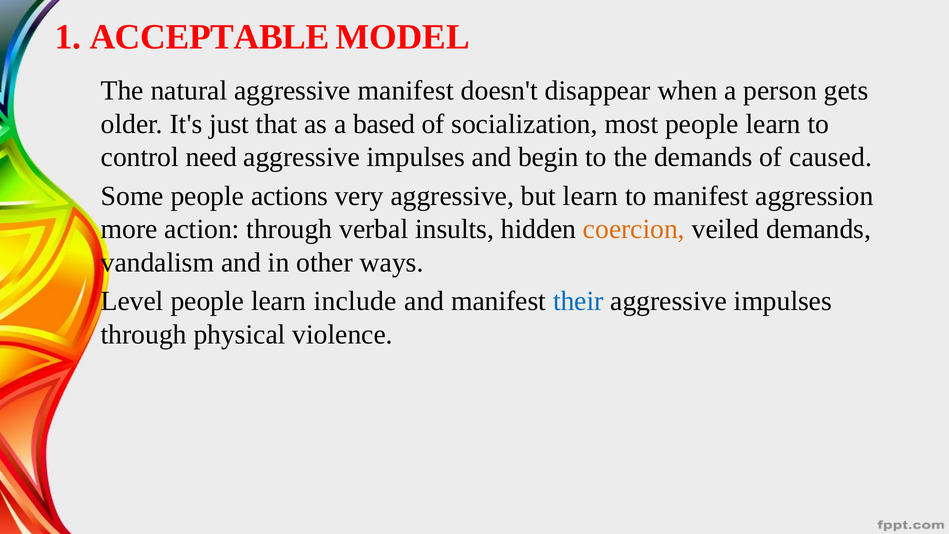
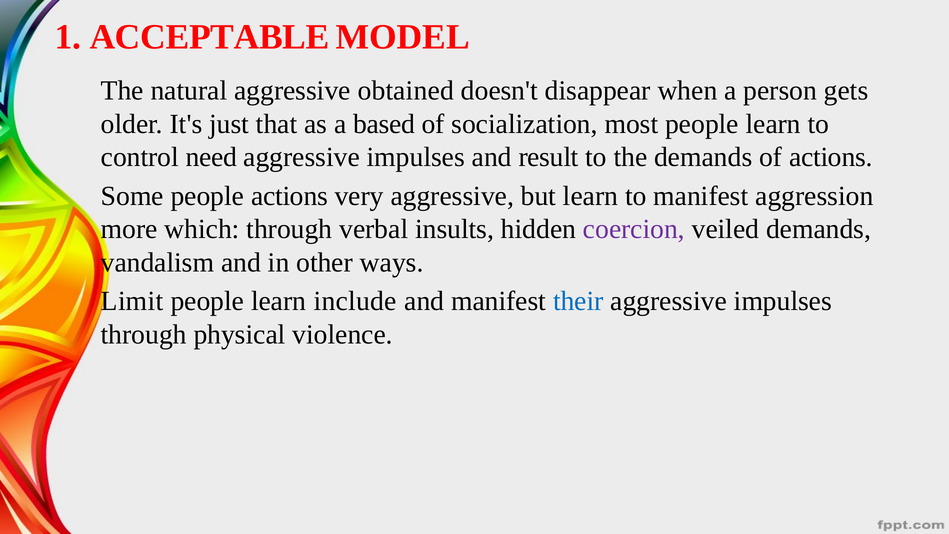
aggressive manifest: manifest -> obtained
begin: begin -> result
of caused: caused -> actions
action: action -> which
coercion colour: orange -> purple
Level: Level -> Limit
